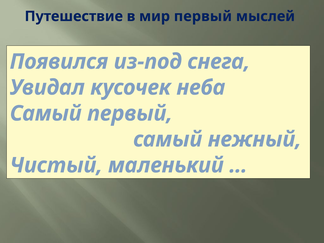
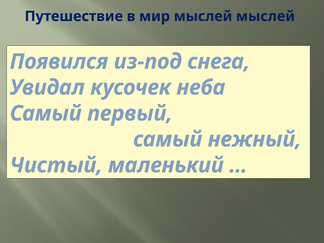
мир первый: первый -> мыслей
